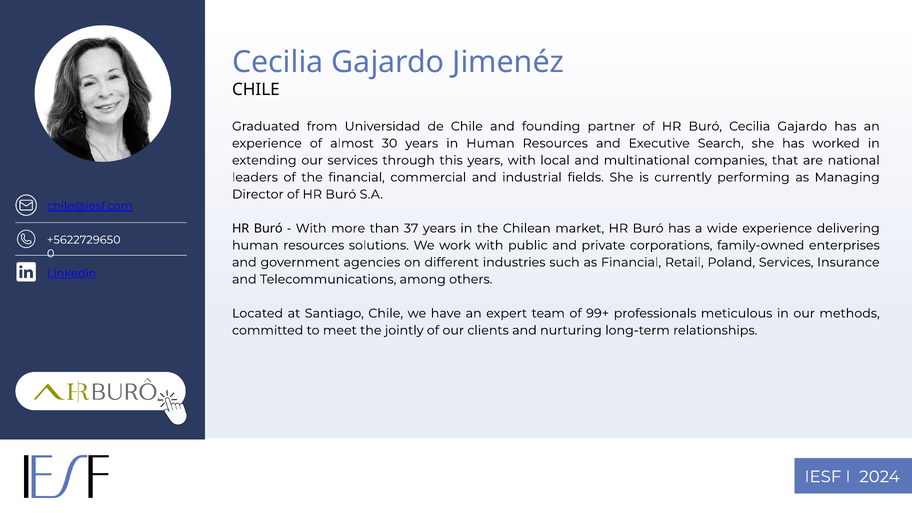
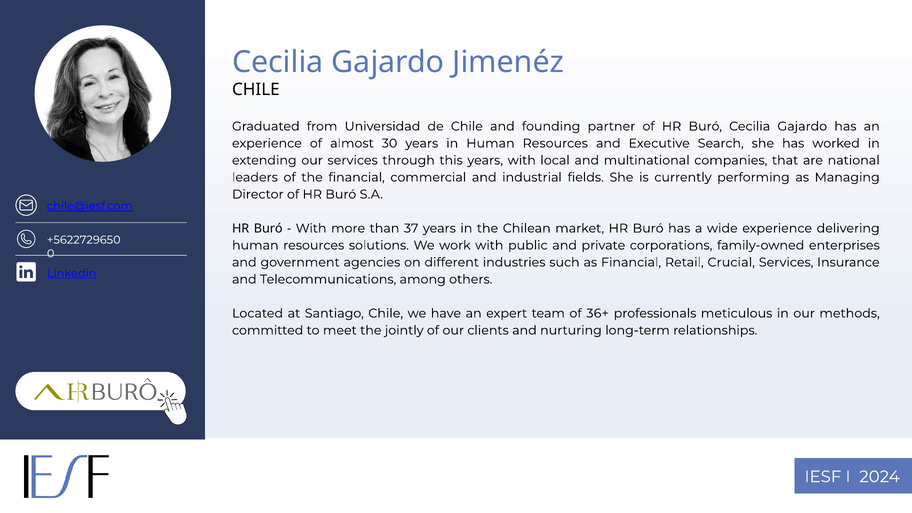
Poland: Poland -> Crucial
99+: 99+ -> 36+
